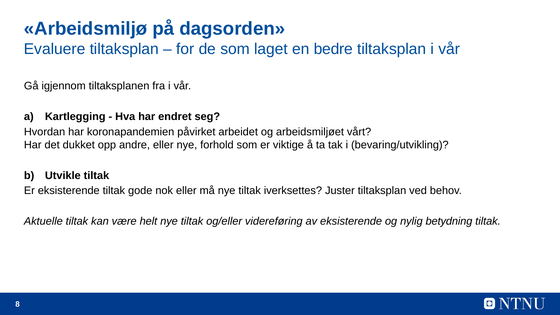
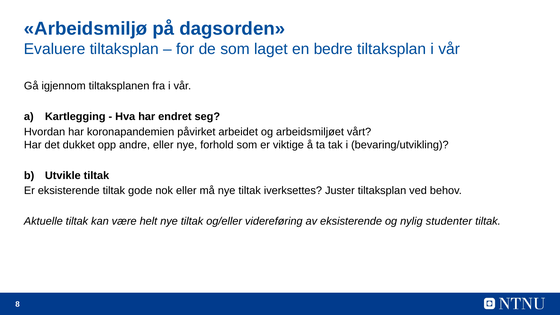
betydning: betydning -> studenter
